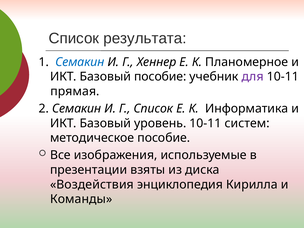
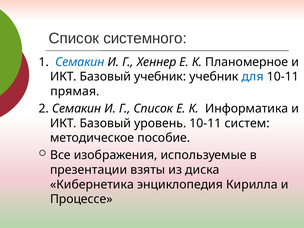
результата: результата -> системного
Базовый пособие: пособие -> учебник
для colour: purple -> blue
Воздействия: Воздействия -> Кибернетика
Команды: Команды -> Процессе
